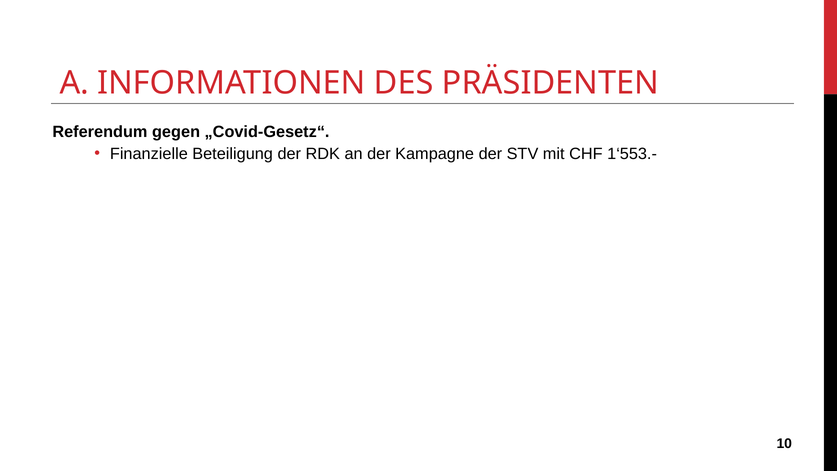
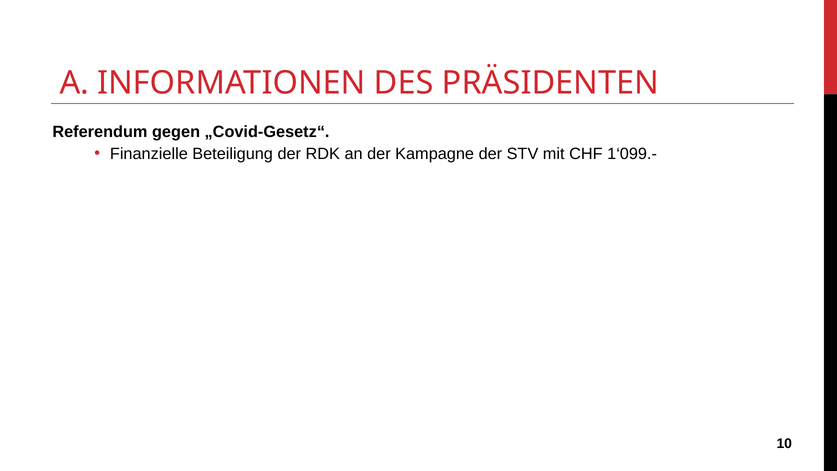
1‘553.-: 1‘553.- -> 1‘099.-
